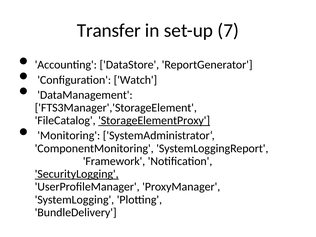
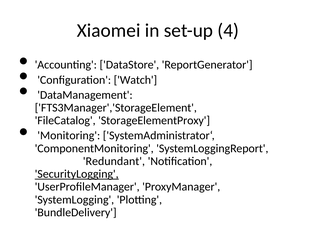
Transfer: Transfer -> Xiaomei
7: 7 -> 4
StorageElementProxy underline: present -> none
Framework: Framework -> Redundant
